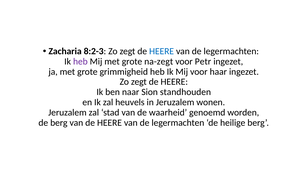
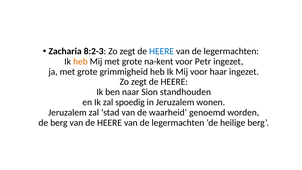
heb at (80, 61) colour: purple -> orange
na-zegt: na-zegt -> na-kent
heuvels: heuvels -> spoedig
